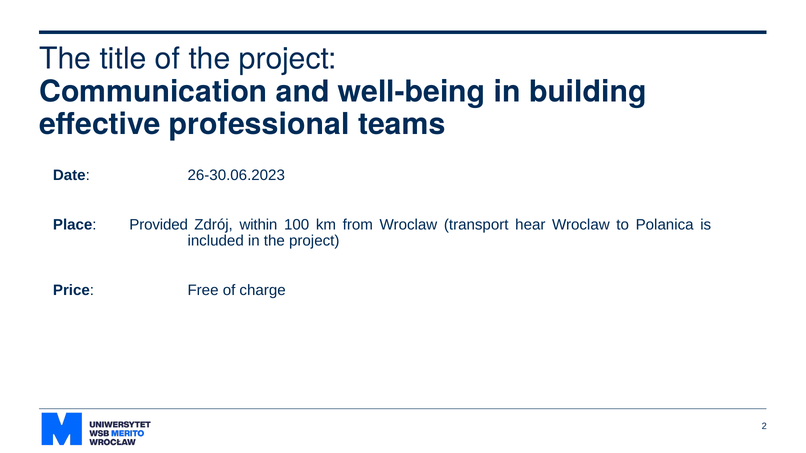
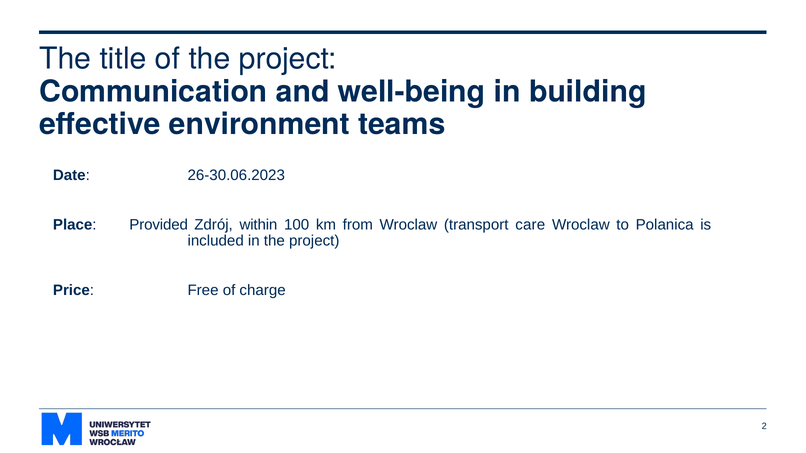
professional: professional -> environment
hear: hear -> care
